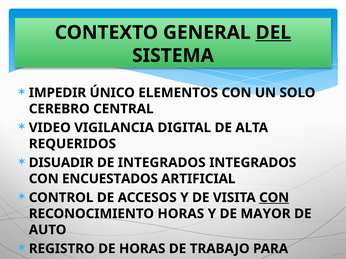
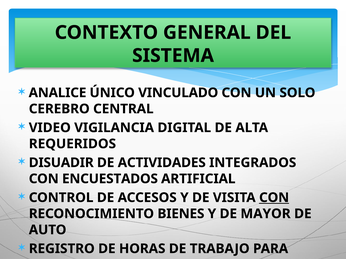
DEL underline: present -> none
IMPEDIR: IMPEDIR -> ANALICE
ELEMENTOS: ELEMENTOS -> VINCULADO
DE INTEGRADOS: INTEGRADOS -> ACTIVIDADES
RECONOCIMIENTO HORAS: HORAS -> BIENES
